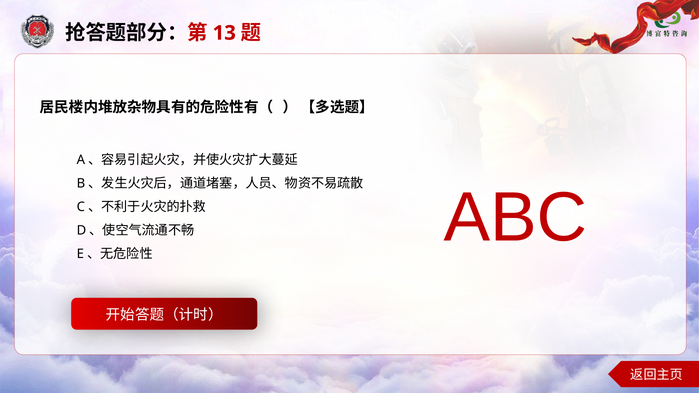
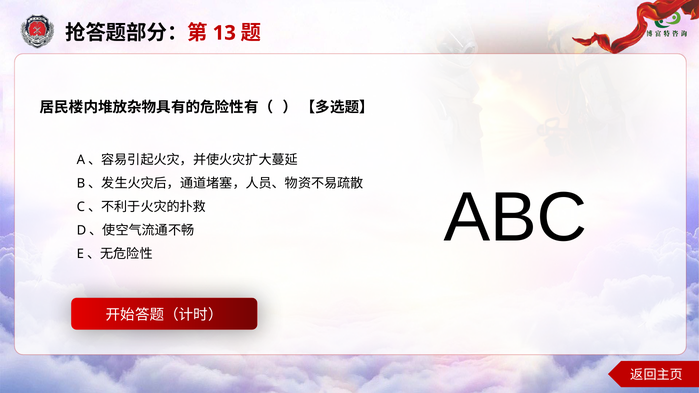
ABC colour: red -> black
